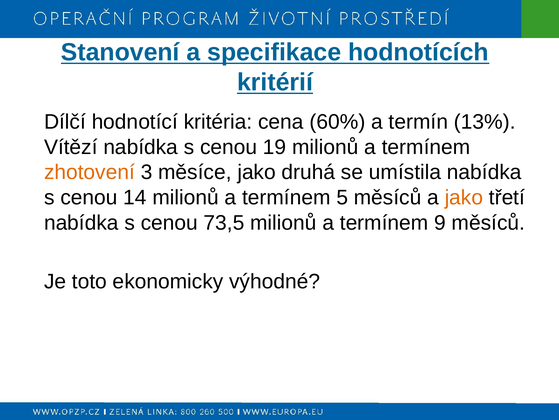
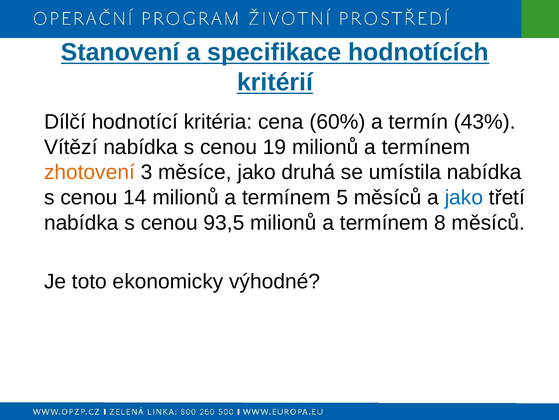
13%: 13% -> 43%
jako at (464, 197) colour: orange -> blue
73,5: 73,5 -> 93,5
9: 9 -> 8
